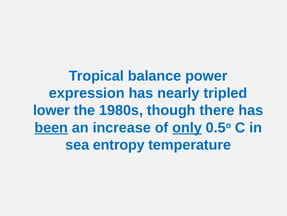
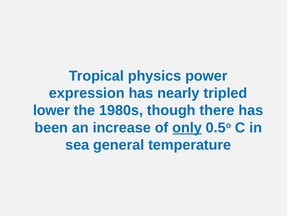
balance: balance -> physics
been underline: present -> none
entropy: entropy -> general
